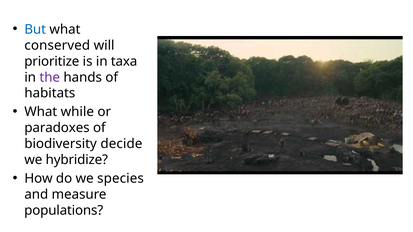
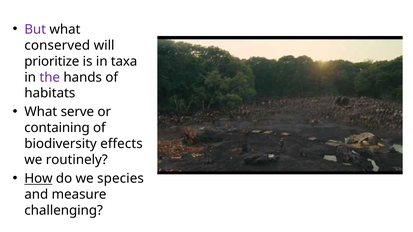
But colour: blue -> purple
while: while -> serve
paradoxes: paradoxes -> containing
decide: decide -> effects
hybridize: hybridize -> routinely
How underline: none -> present
populations: populations -> challenging
